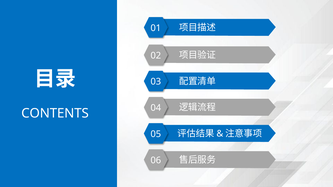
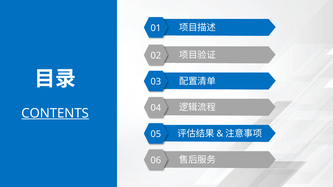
CONTENTS underline: none -> present
